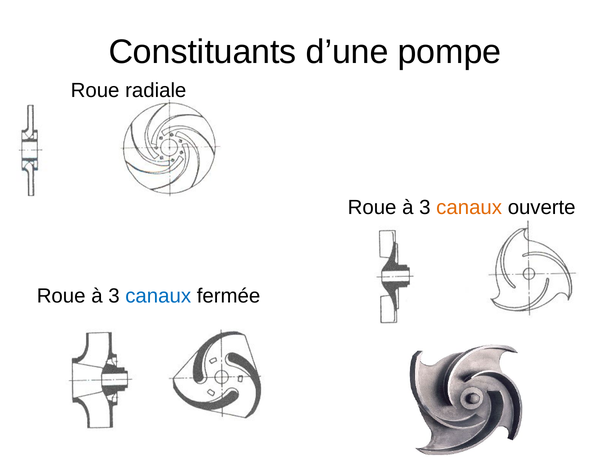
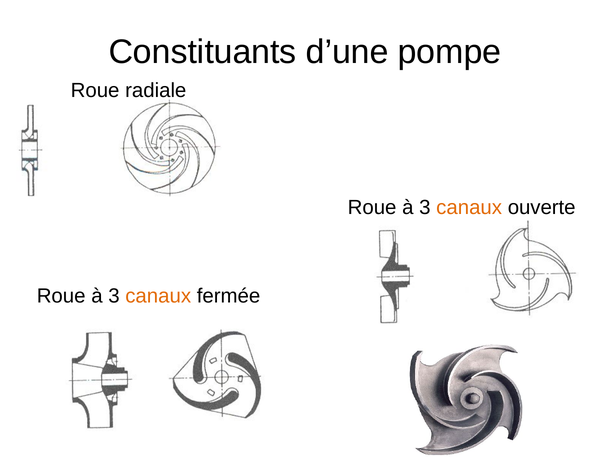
canaux at (158, 296) colour: blue -> orange
